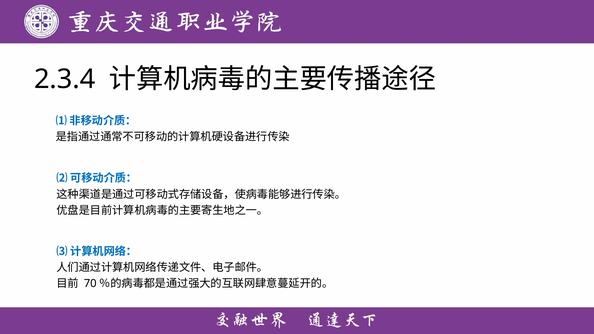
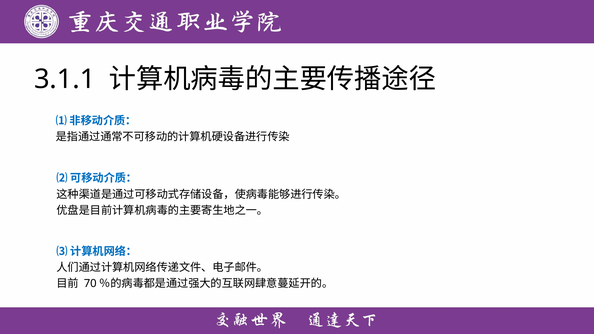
2.3.4: 2.3.4 -> 3.1.1
